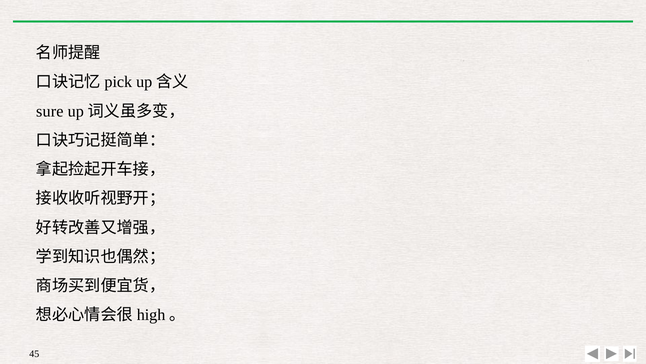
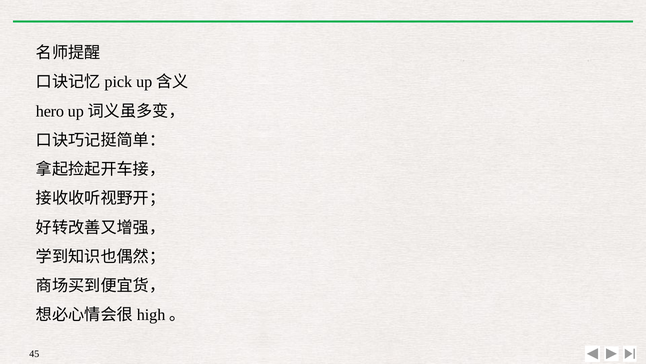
sure: sure -> hero
